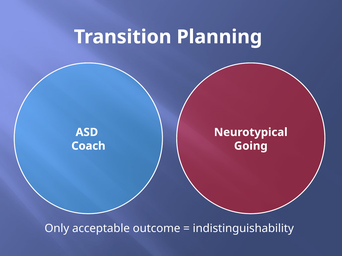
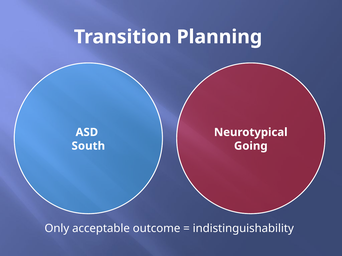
Coach: Coach -> South
